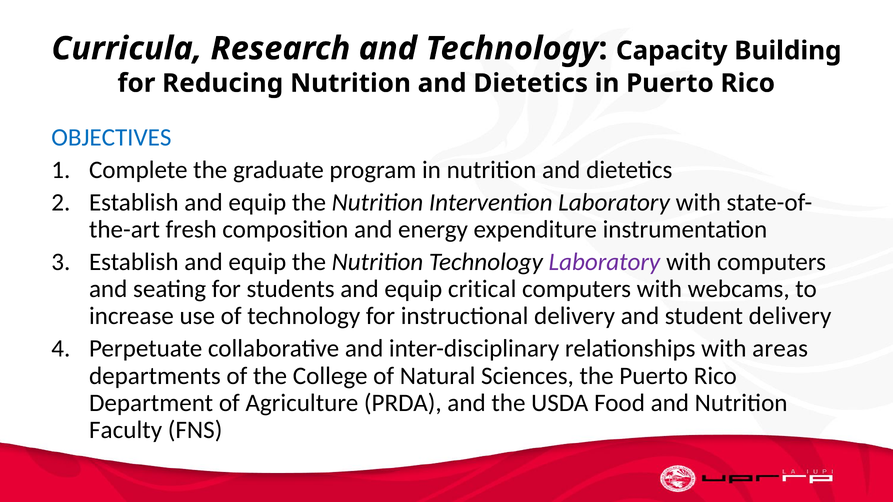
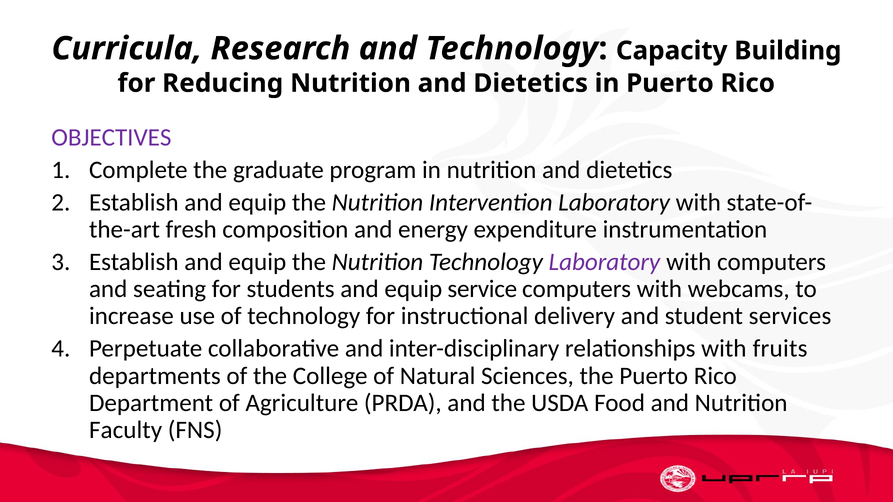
OBJECTIVES colour: blue -> purple
critical: critical -> service
student delivery: delivery -> services
areas: areas -> fruits
